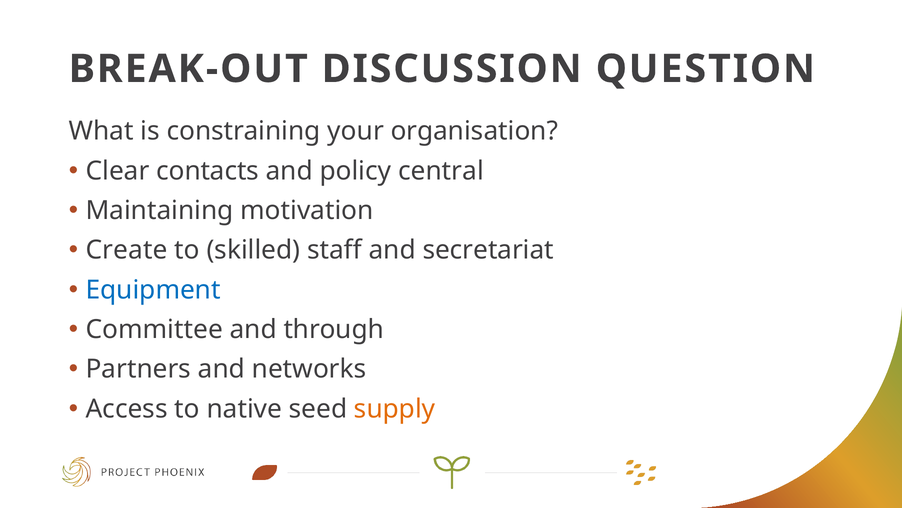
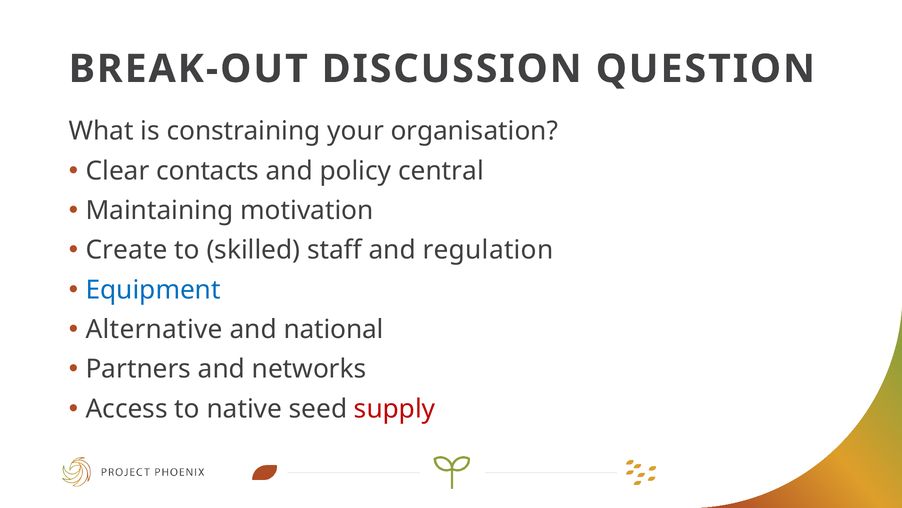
secretariat: secretariat -> regulation
Committee: Committee -> Alternative
through: through -> national
supply colour: orange -> red
